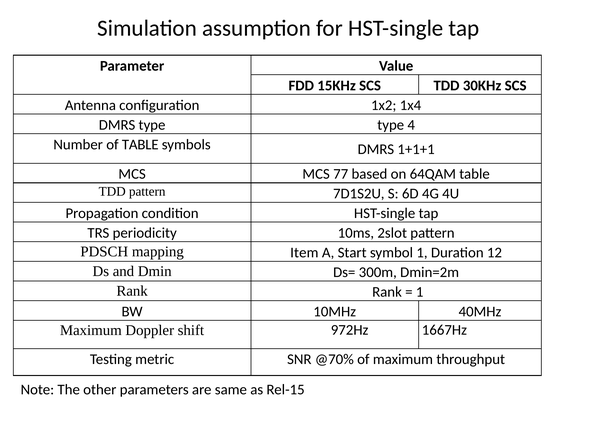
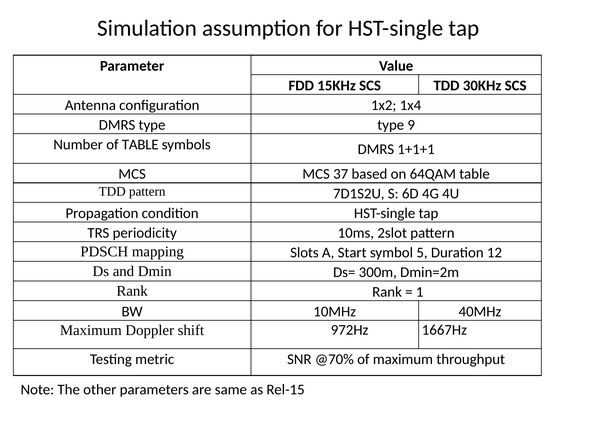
4: 4 -> 9
77: 77 -> 37
Item: Item -> Slots
symbol 1: 1 -> 5
